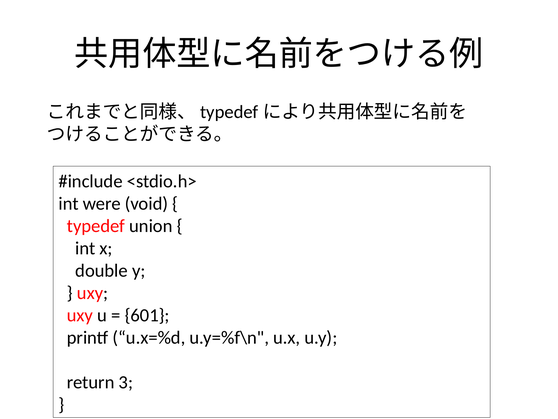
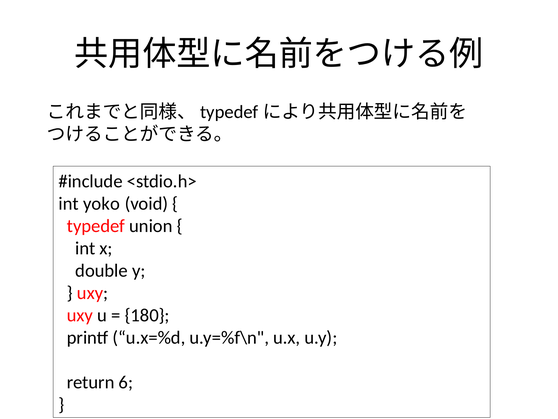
were: were -> yoko
601: 601 -> 180
3: 3 -> 6
